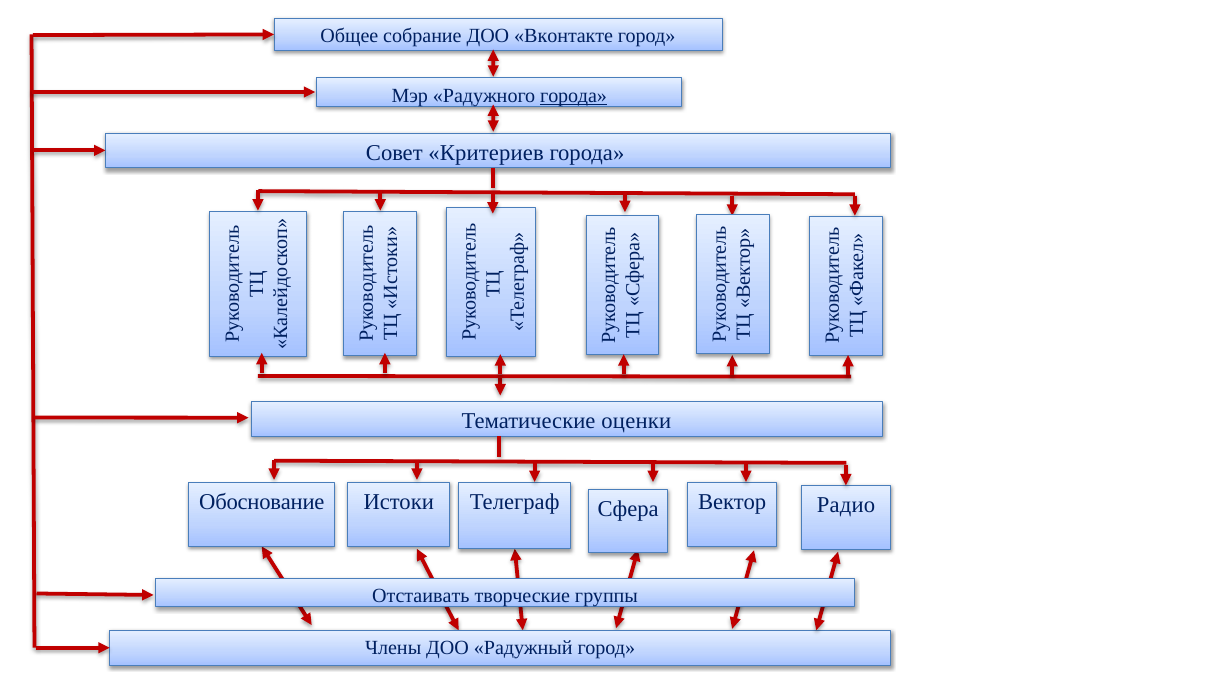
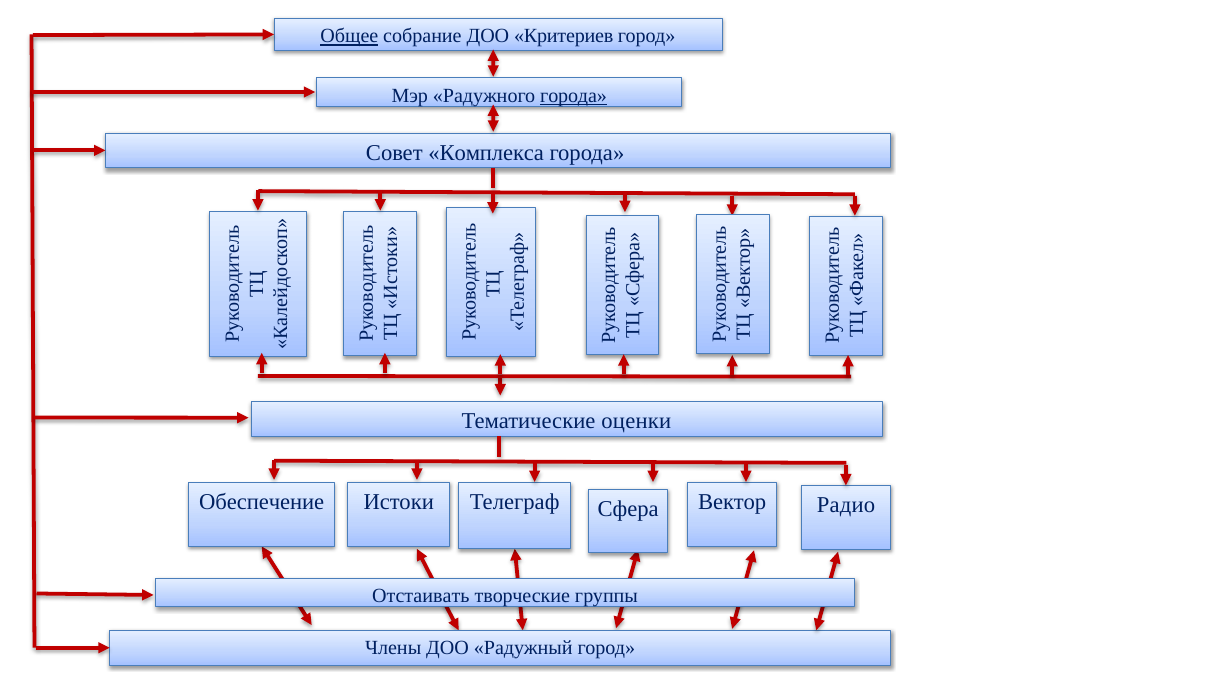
Общее underline: none -> present
Вконтакте: Вконтакте -> Критериев
Критериев: Критериев -> Комплекса
Обоснование: Обоснование -> Обеспечение
